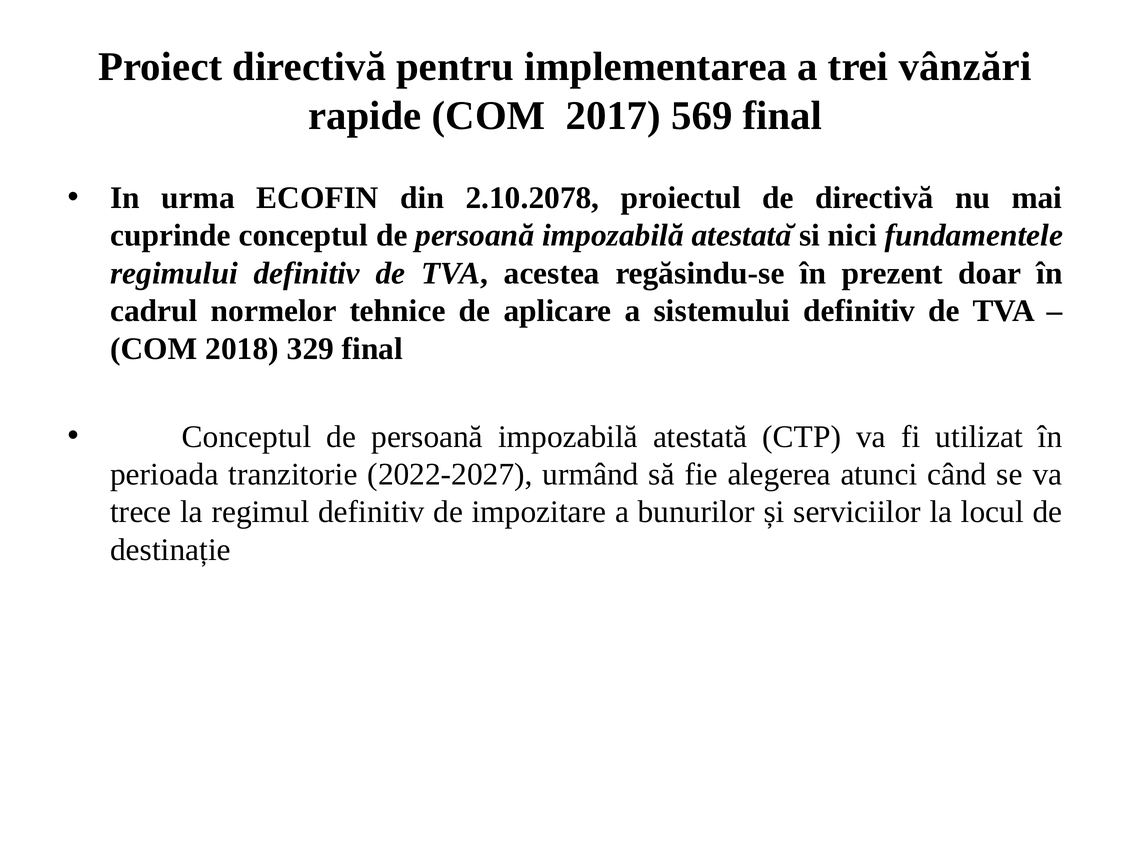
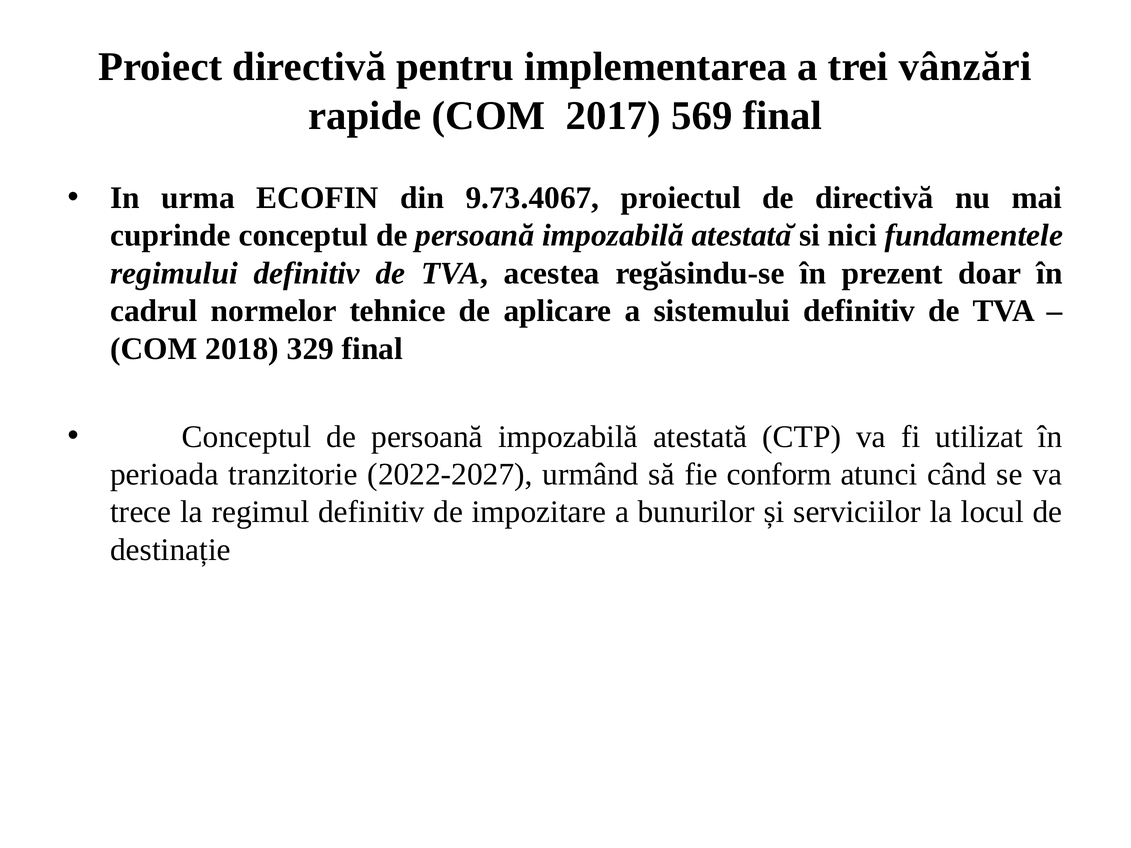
2.10.2078: 2.10.2078 -> 9.73.4067
alegerea: alegerea -> conform
